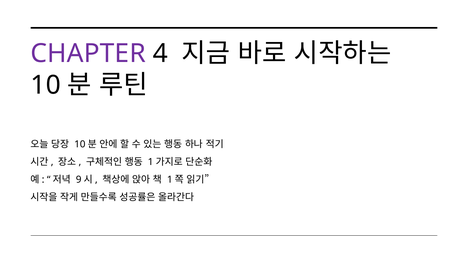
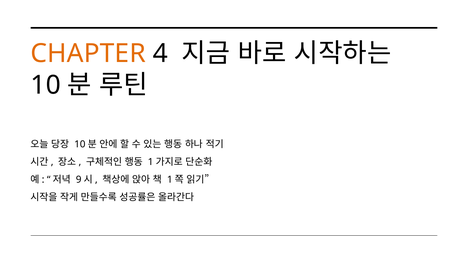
CHAPTER colour: purple -> orange
